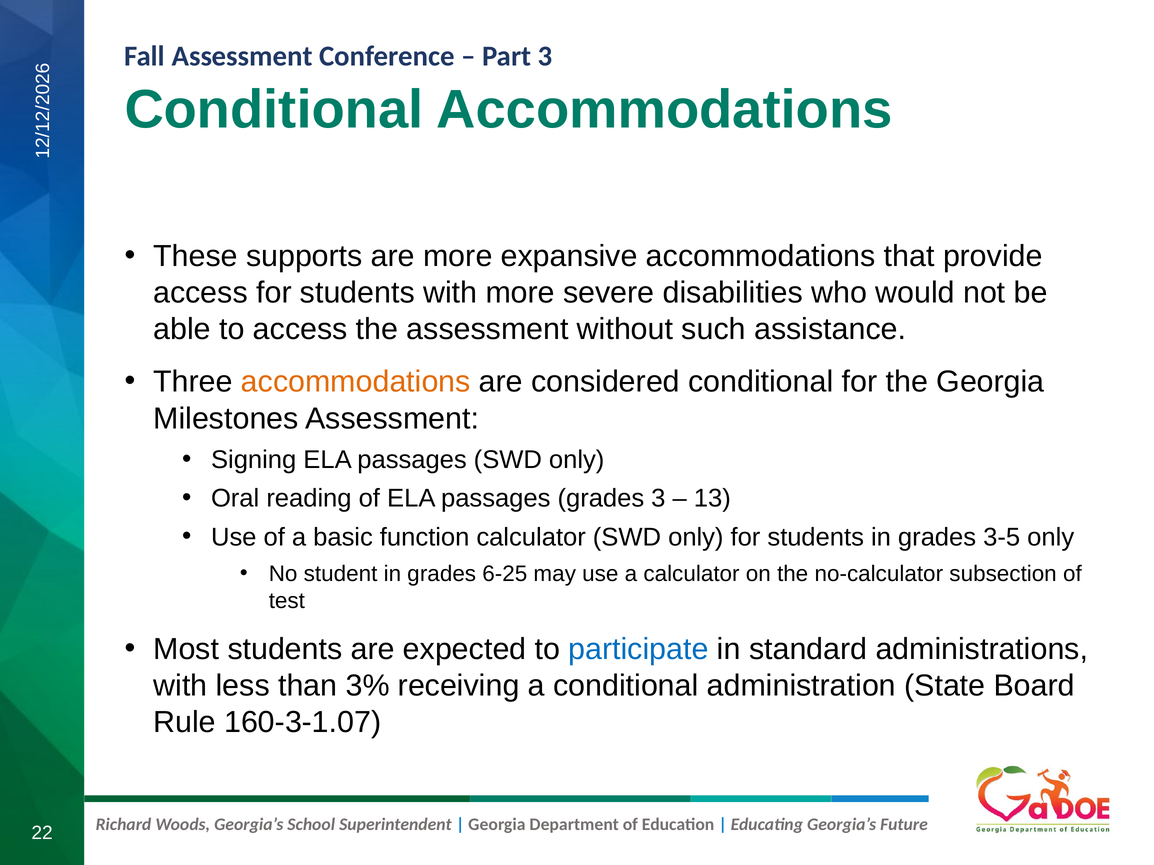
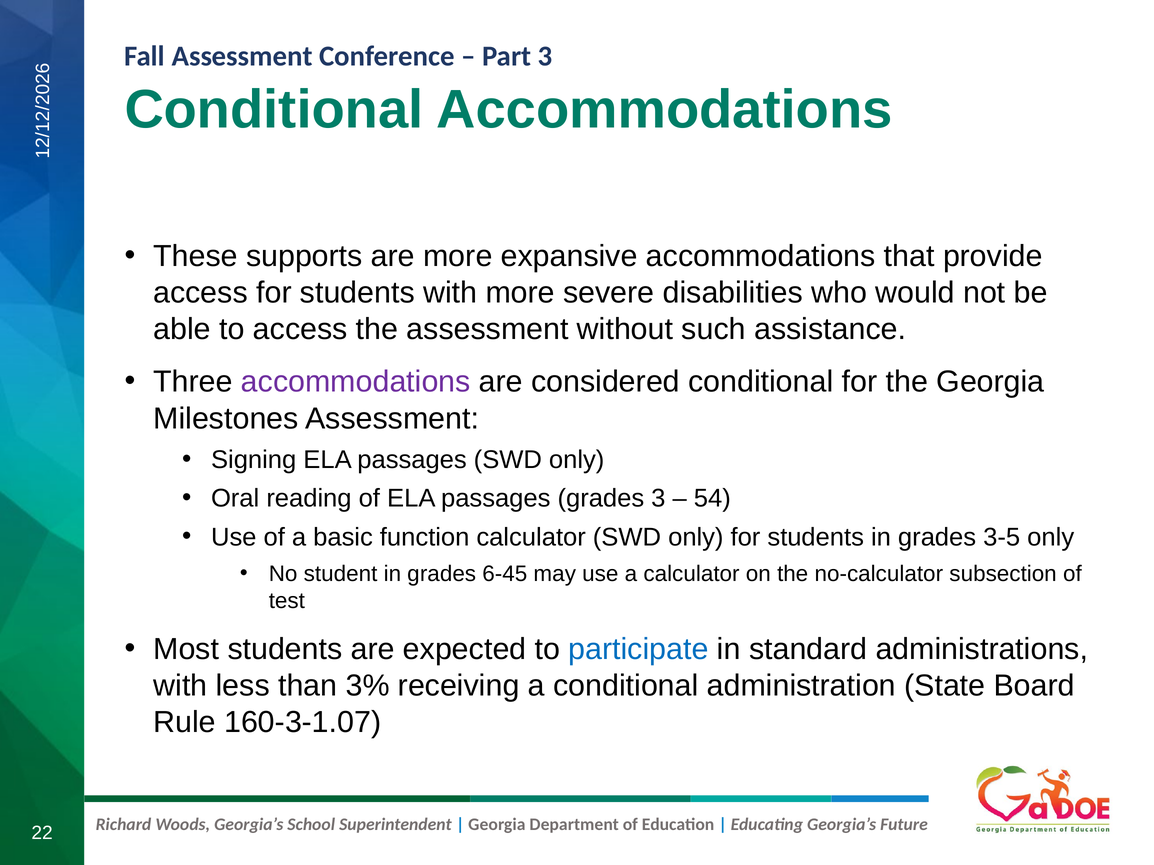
accommodations at (356, 382) colour: orange -> purple
13: 13 -> 54
6-25: 6-25 -> 6-45
